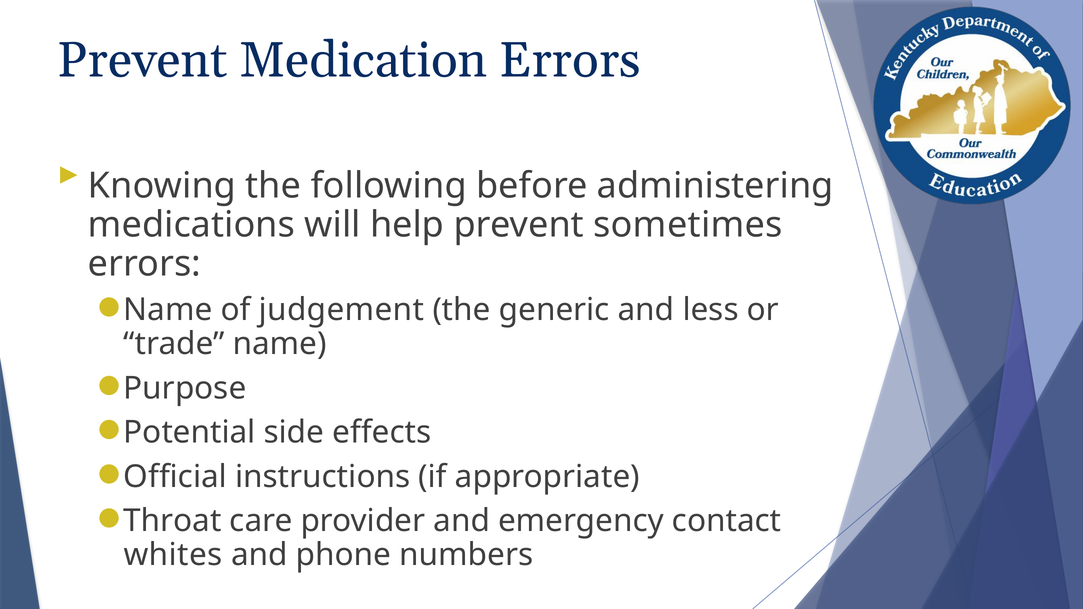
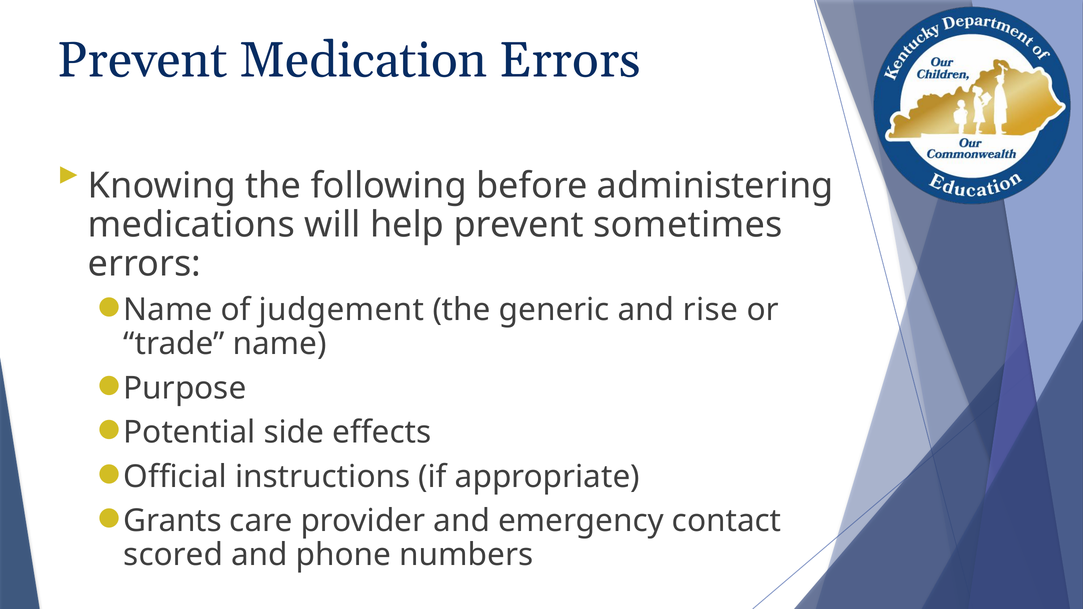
less: less -> rise
Throat: Throat -> Grants
whites: whites -> scored
